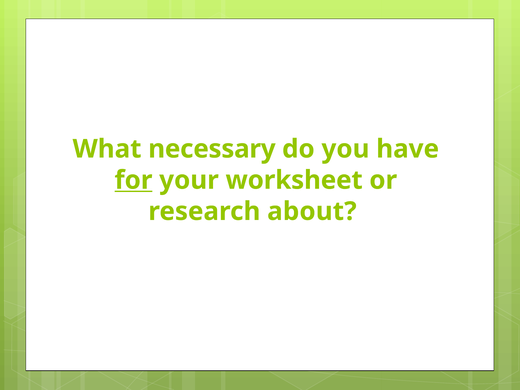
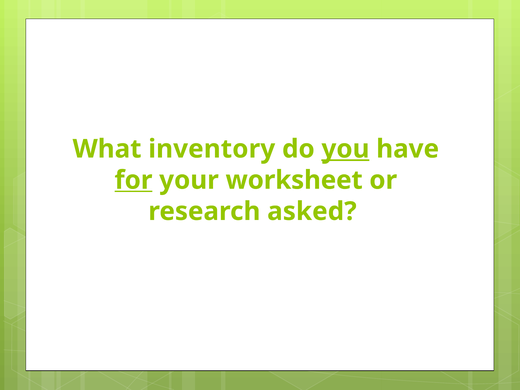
necessary: necessary -> inventory
you underline: none -> present
about: about -> asked
